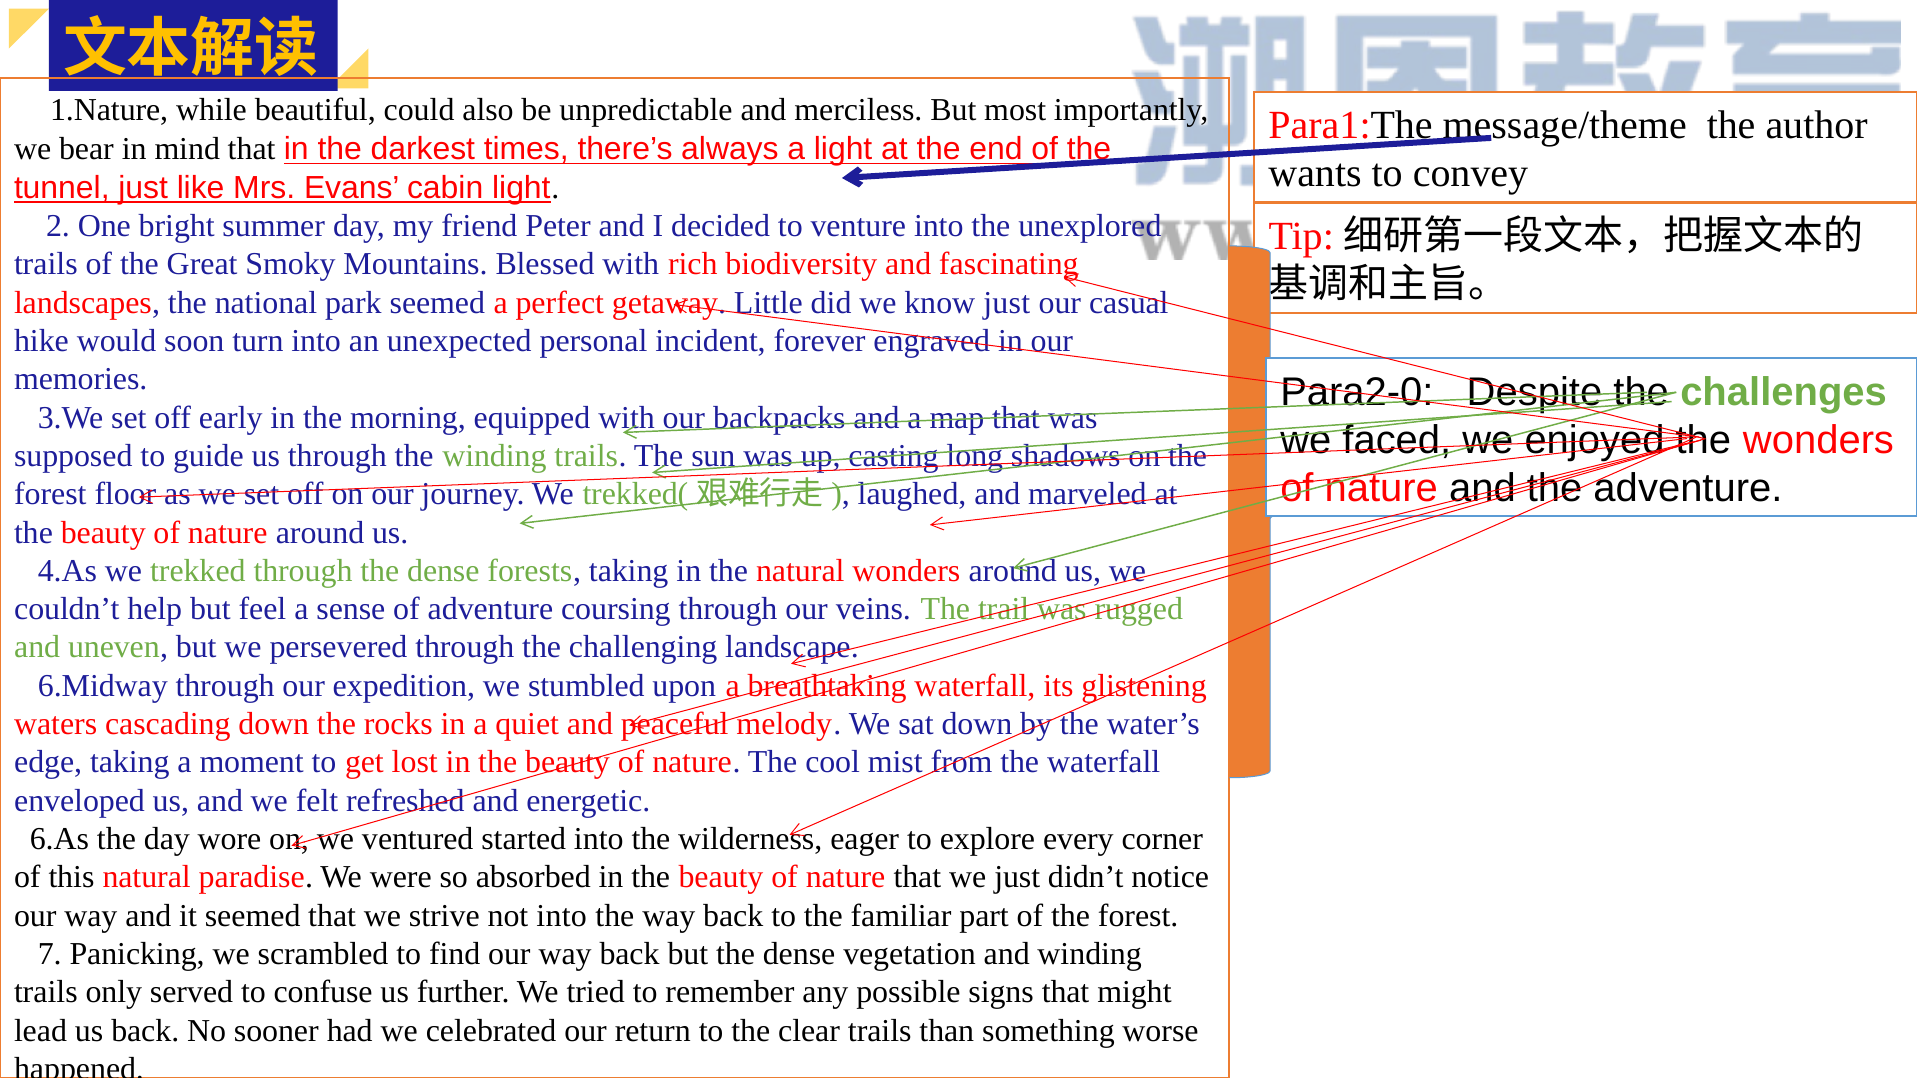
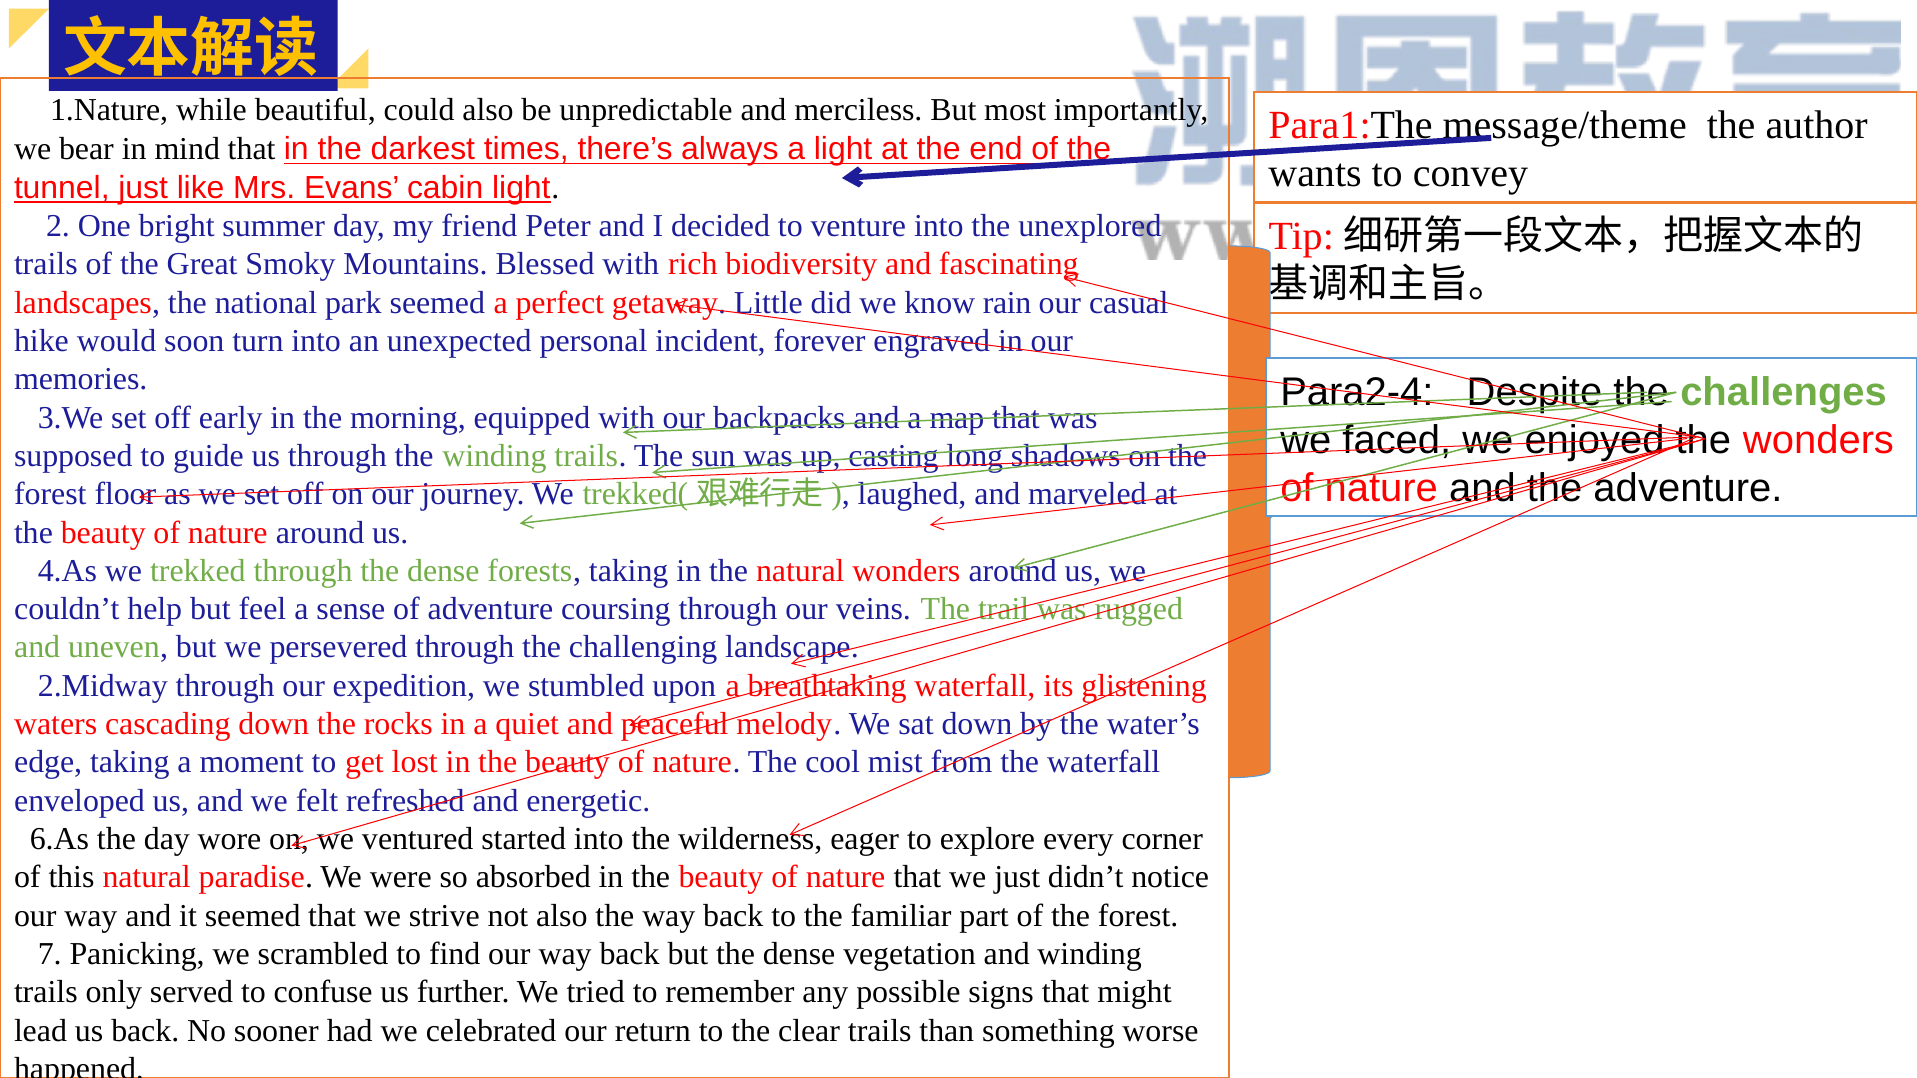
know just: just -> rain
Para2-0: Para2-0 -> Para2-4
6.Midway: 6.Midway -> 2.Midway
not into: into -> also
